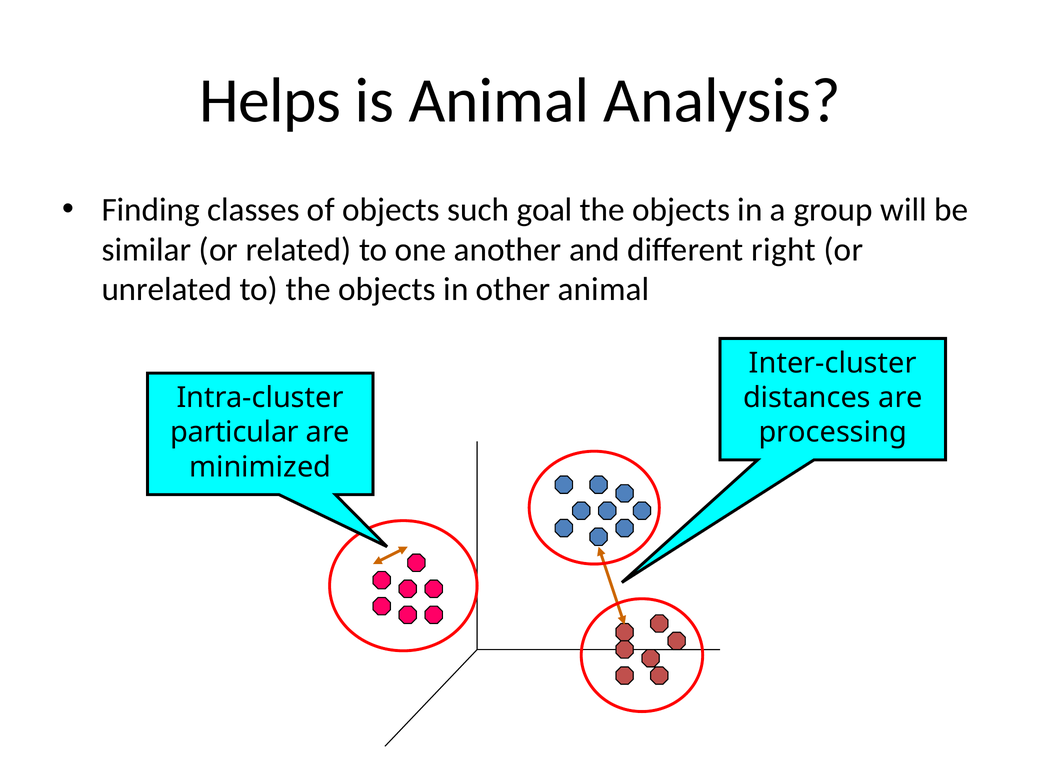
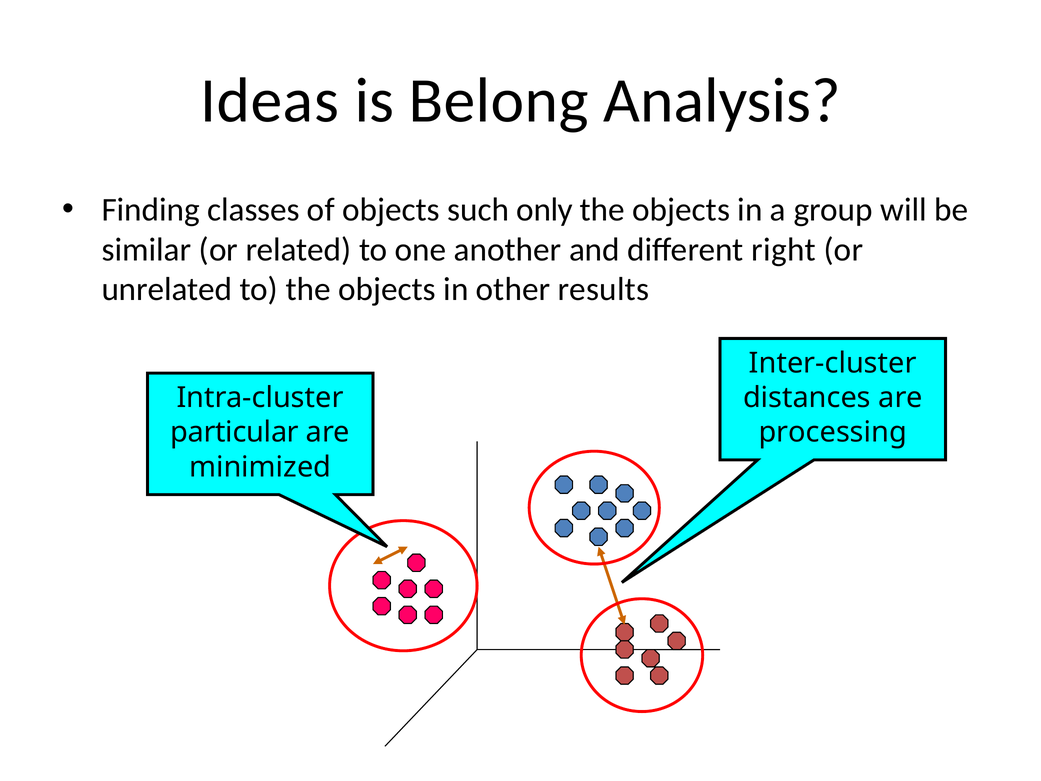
Helps: Helps -> Ideas
is Animal: Animal -> Belong
goal: goal -> only
other animal: animal -> results
